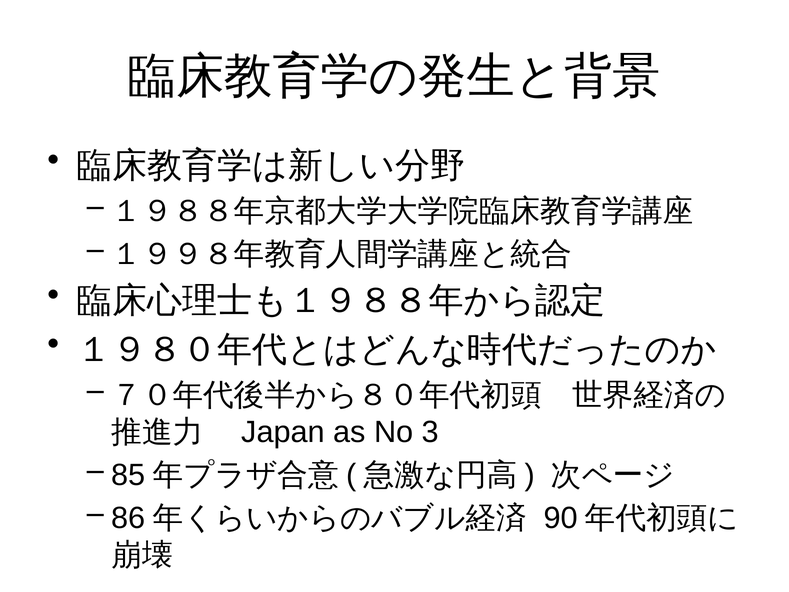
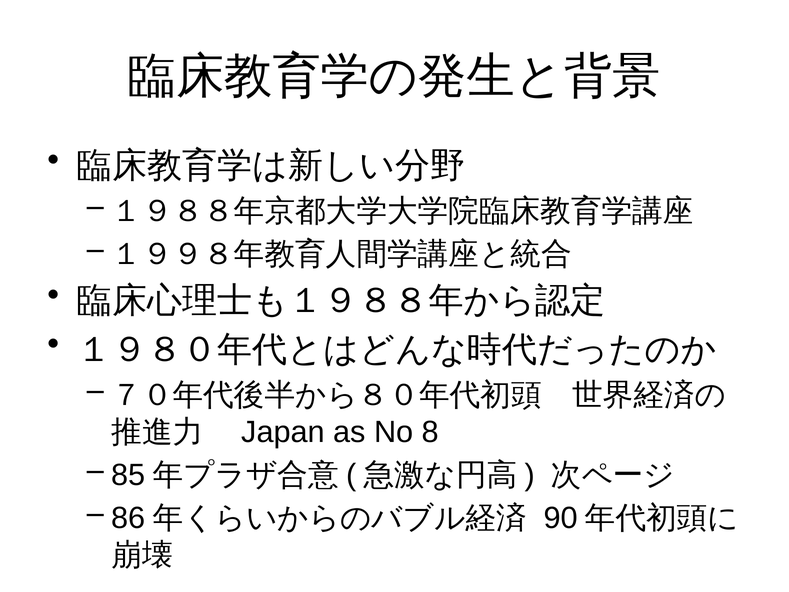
3: 3 -> 8
